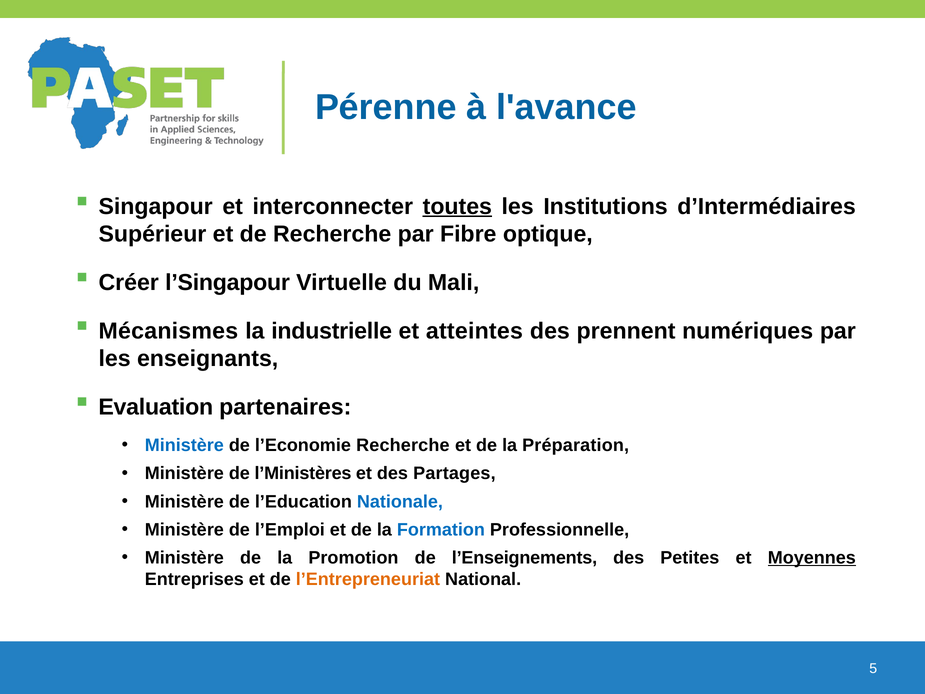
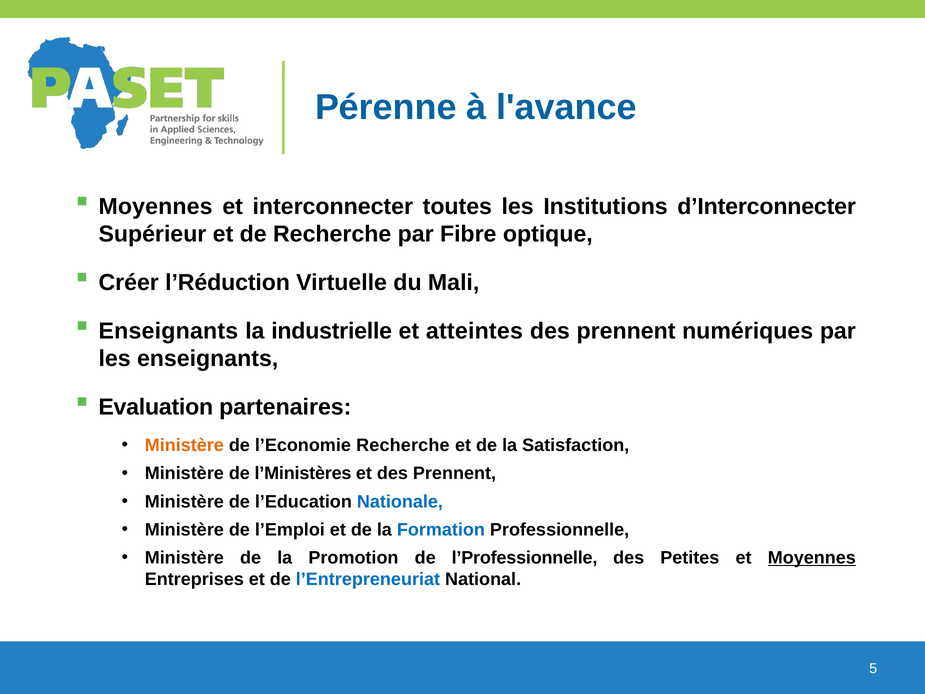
Singapour at (156, 206): Singapour -> Moyennes
toutes underline: present -> none
d’Intermédiaires: d’Intermédiaires -> d’Interconnecter
l’Singapour: l’Singapour -> l’Réduction
Mécanismes at (168, 331): Mécanismes -> Enseignants
Ministère at (184, 445) colour: blue -> orange
Préparation: Préparation -> Satisfaction
et des Partages: Partages -> Prennent
l’Enseignements: l’Enseignements -> l’Professionnelle
l’Entrepreneuriat colour: orange -> blue
